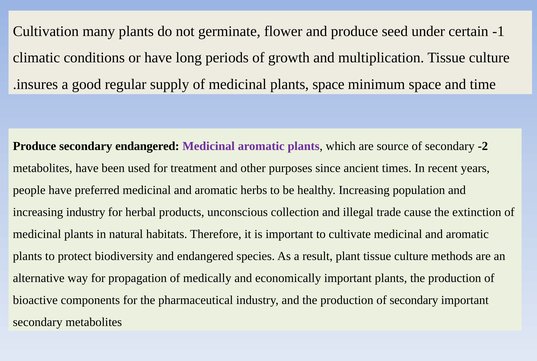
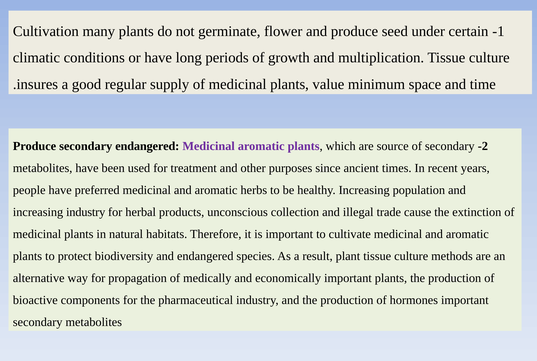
plants space: space -> value
production of secondary: secondary -> hormones
